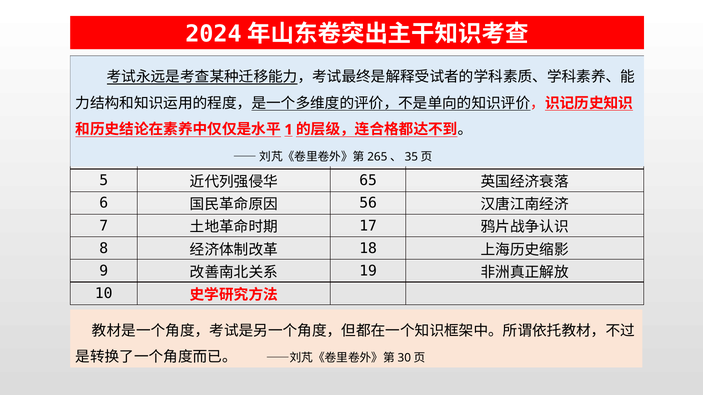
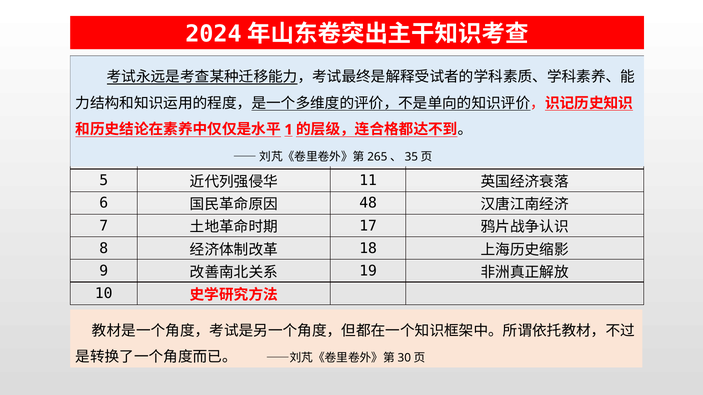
65 at (368, 181): 65 -> 11
56: 56 -> 48
